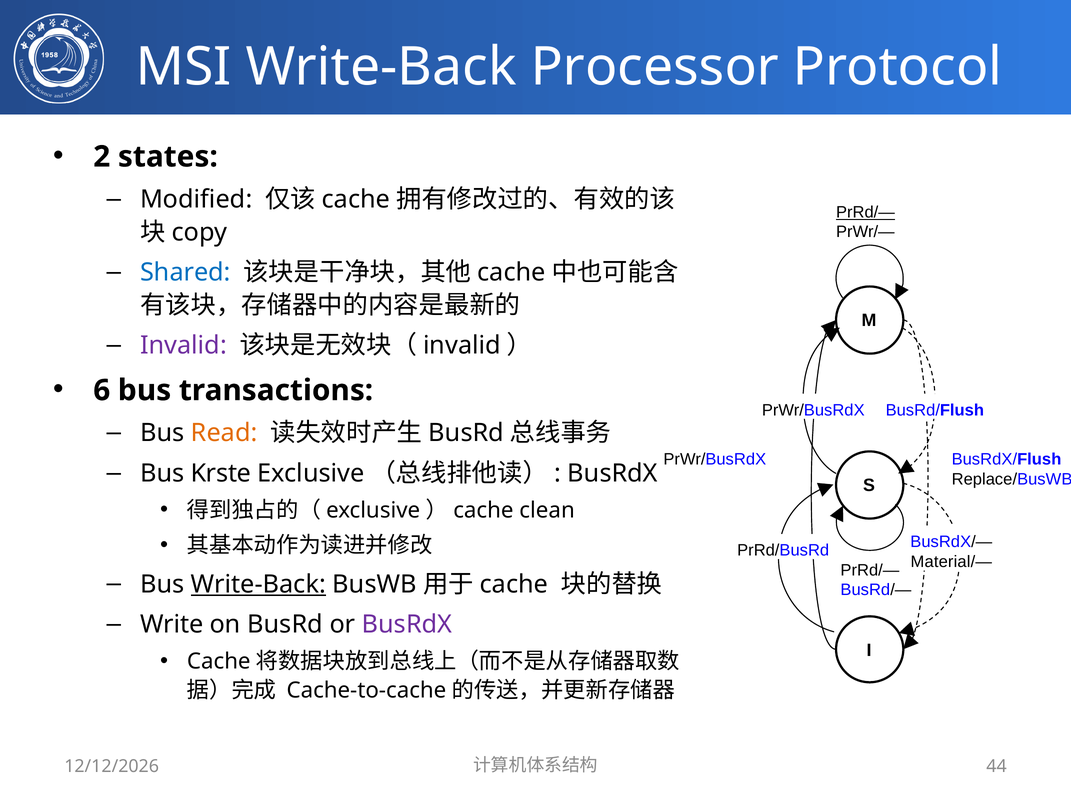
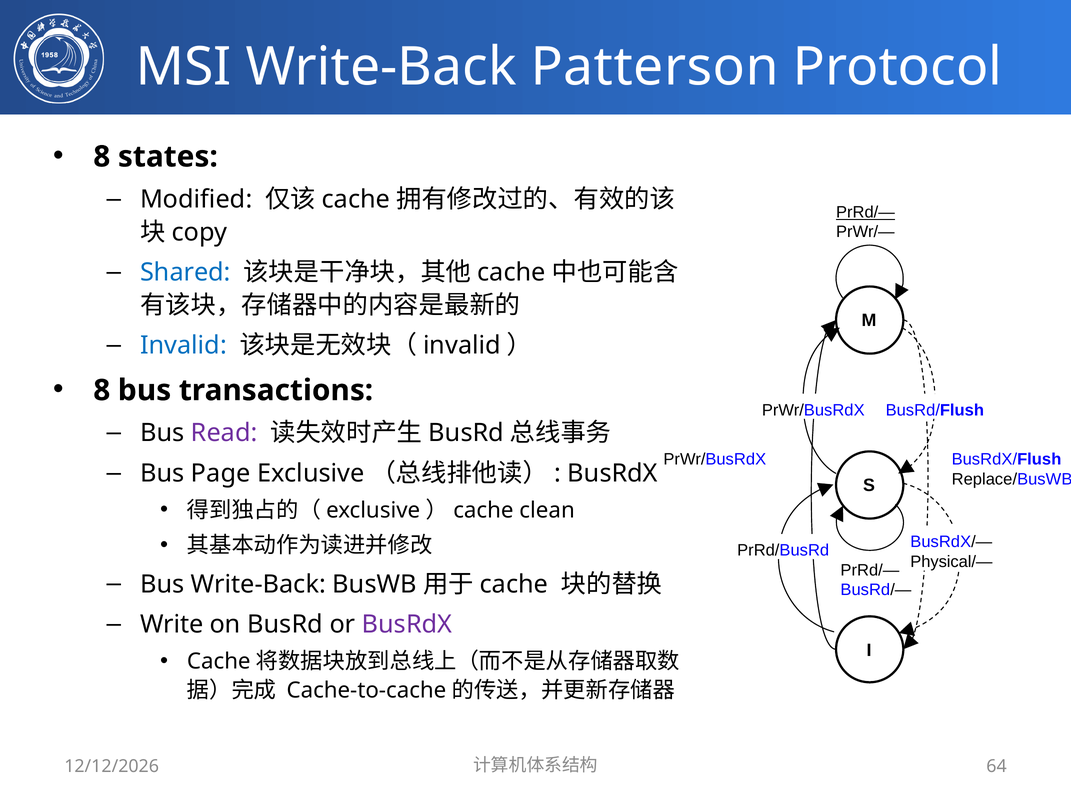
Processor: Processor -> Patterson
2 at (102, 157): 2 -> 8
Invalid colour: purple -> blue
6 at (102, 390): 6 -> 8
Read colour: orange -> purple
Krste: Krste -> Page
Material/—: Material/— -> Physical/—
Write-Back at (258, 584) underline: present -> none
44: 44 -> 64
